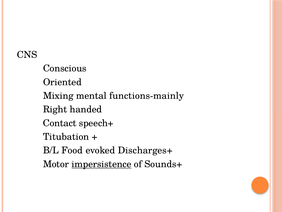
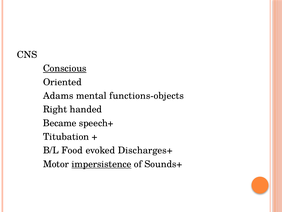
Conscious underline: none -> present
Mixing: Mixing -> Adams
functions-mainly: functions-mainly -> functions-objects
Contact: Contact -> Became
